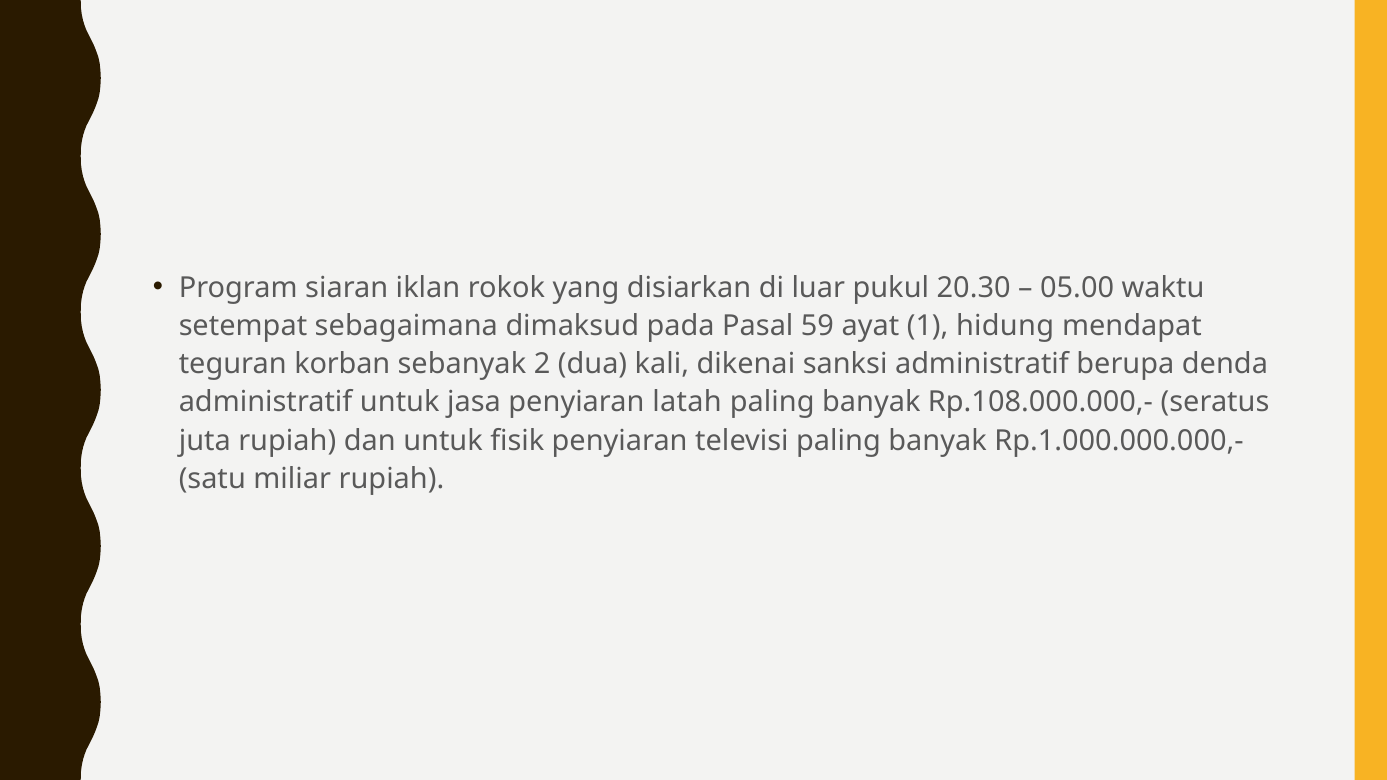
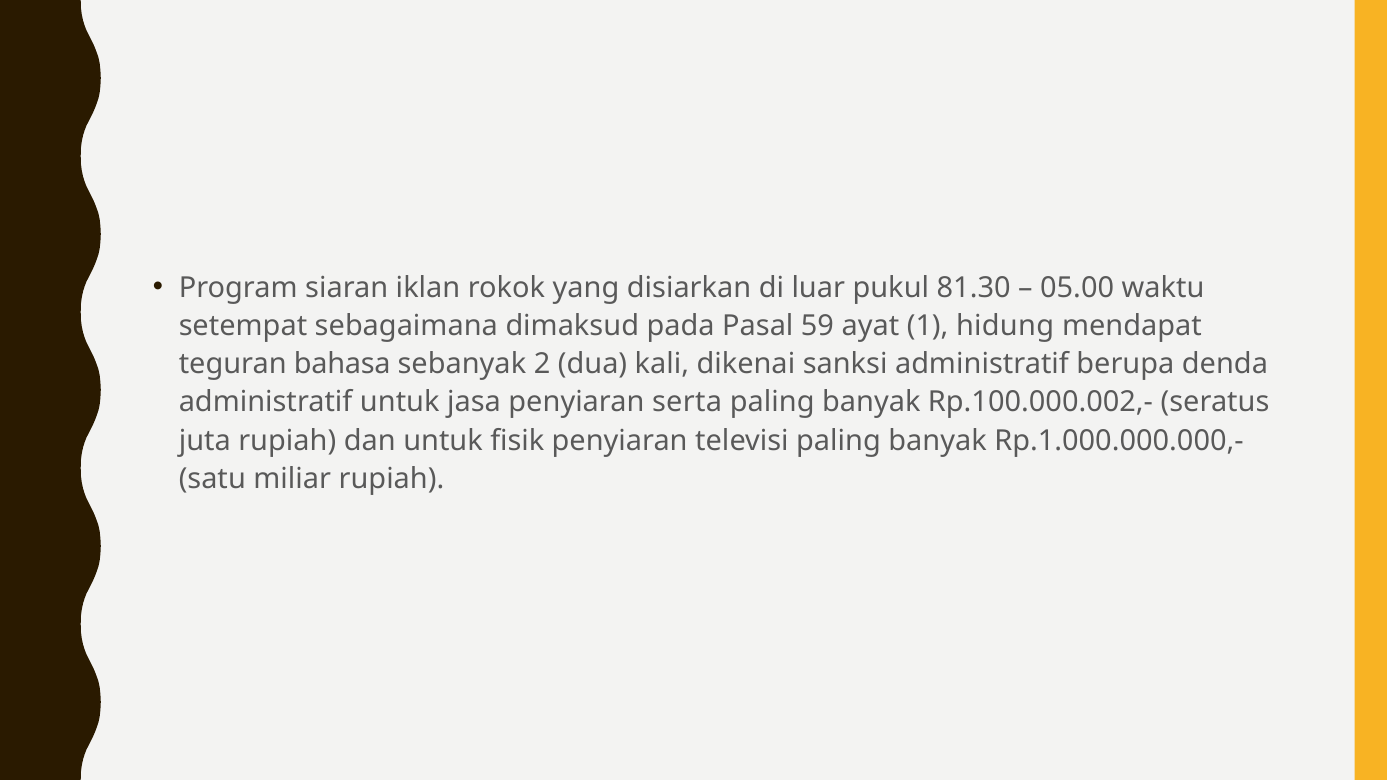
20.30: 20.30 -> 81.30
korban: korban -> bahasa
latah: latah -> serta
Rp.108.000.000,-: Rp.108.000.000,- -> Rp.100.000.002,-
